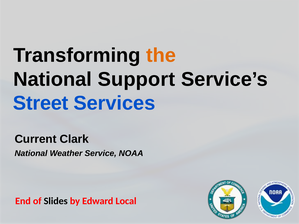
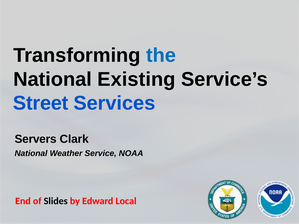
the colour: orange -> blue
Support: Support -> Existing
Current: Current -> Servers
